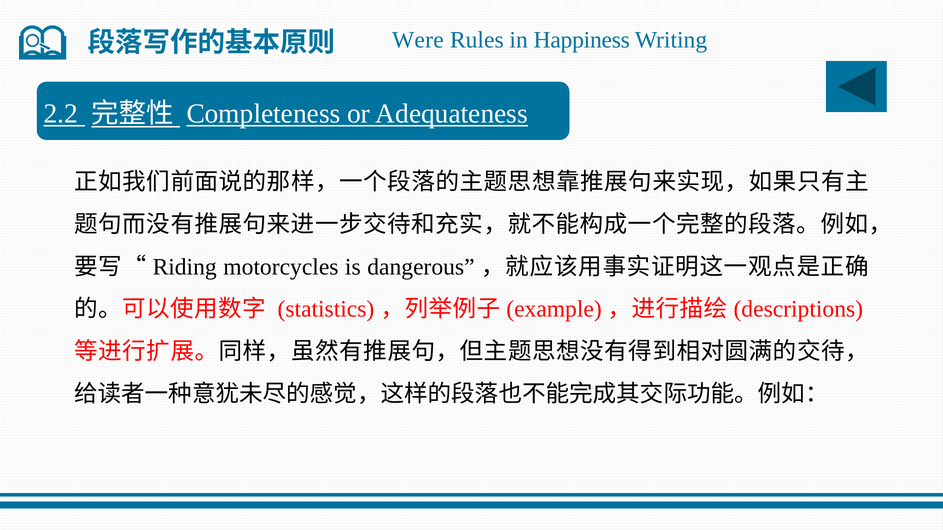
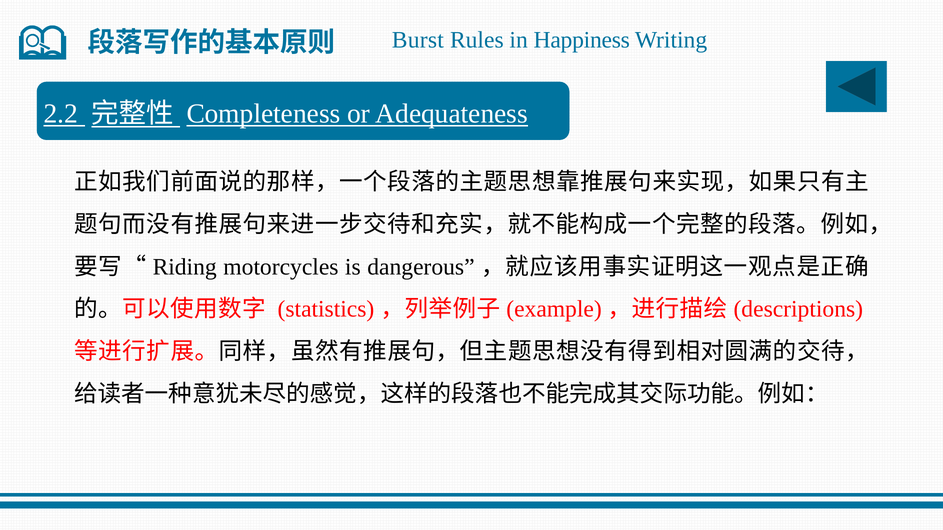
Were: Were -> Burst
